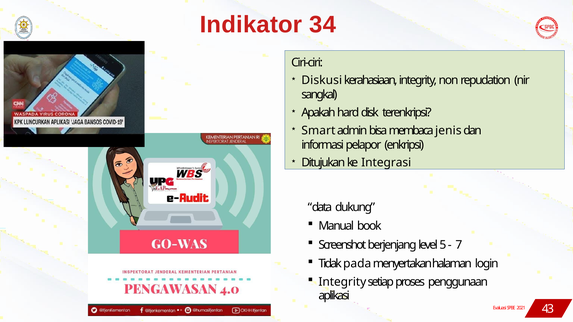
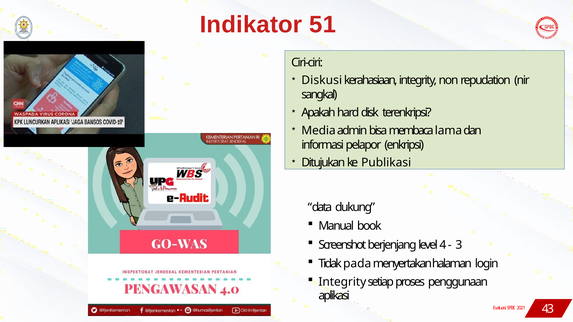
34: 34 -> 51
Smart: Smart -> Media
jenis: jenis -> lama
Integrasi: Integrasi -> Publikasi
5: 5 -> 4
7: 7 -> 3
